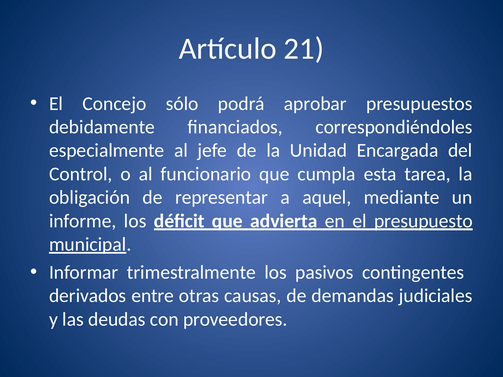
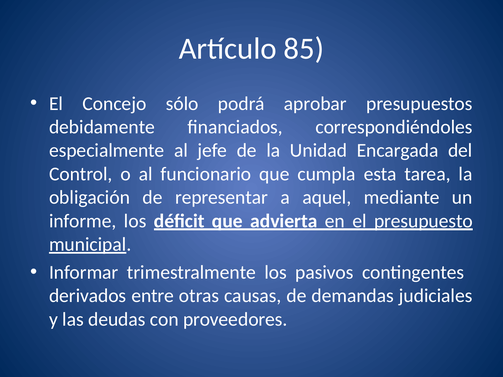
21: 21 -> 85
